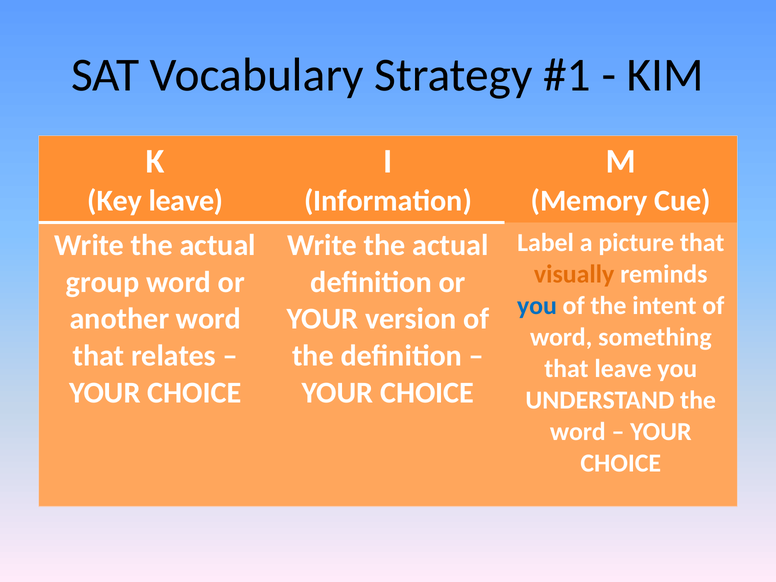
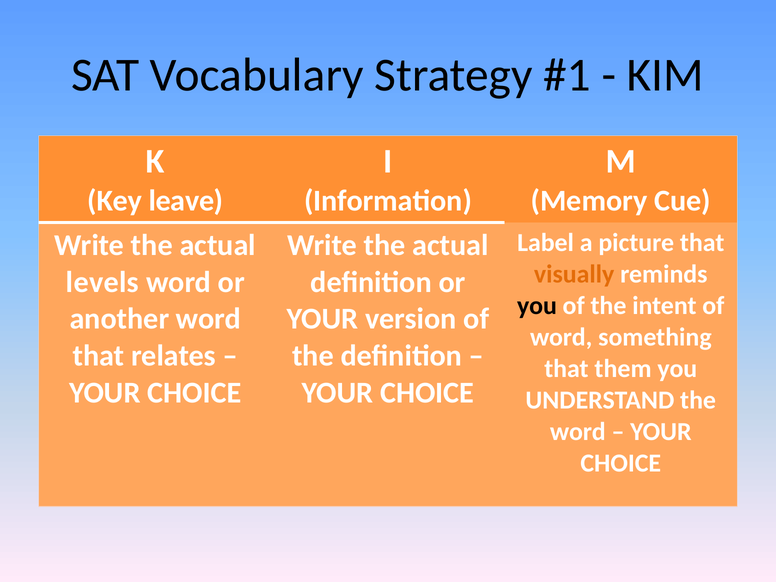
group: group -> levels
you at (537, 306) colour: blue -> black
that leave: leave -> them
